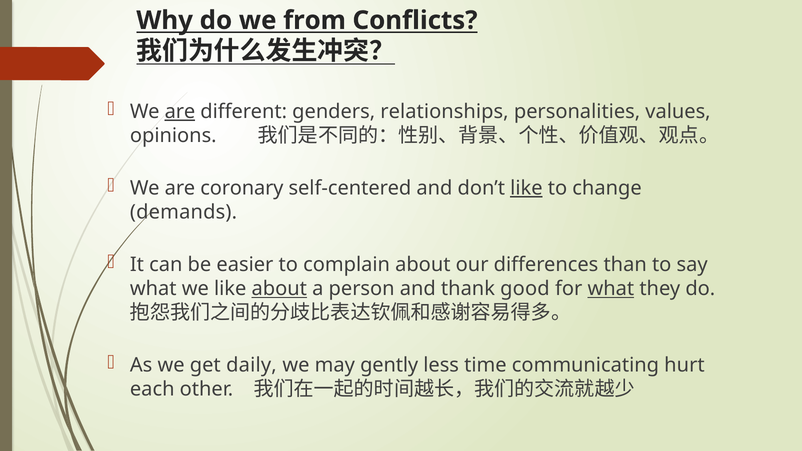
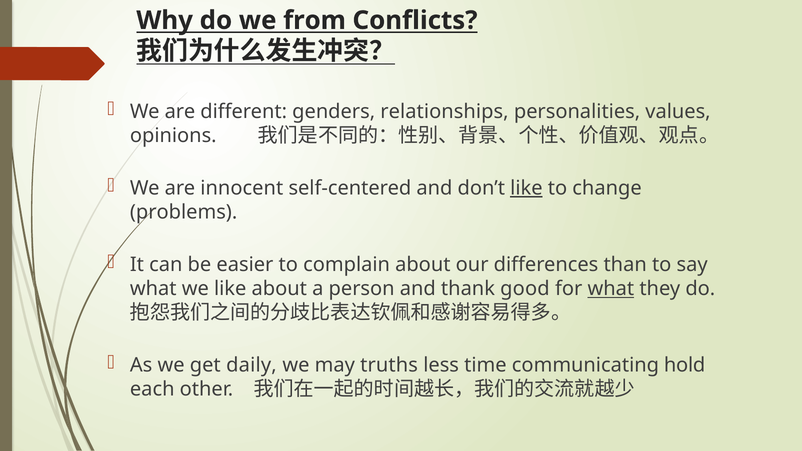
are at (180, 112) underline: present -> none
coronary: coronary -> innocent
demands: demands -> problems
about at (279, 289) underline: present -> none
gently: gently -> truths
hurt: hurt -> hold
